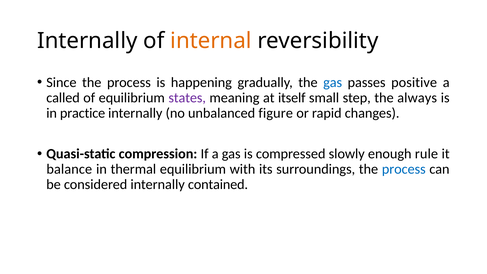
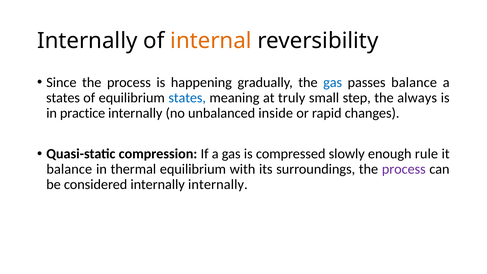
passes positive: positive -> balance
called at (63, 98): called -> states
states at (187, 98) colour: purple -> blue
itself: itself -> truly
figure: figure -> inside
process at (404, 169) colour: blue -> purple
internally contained: contained -> internally
